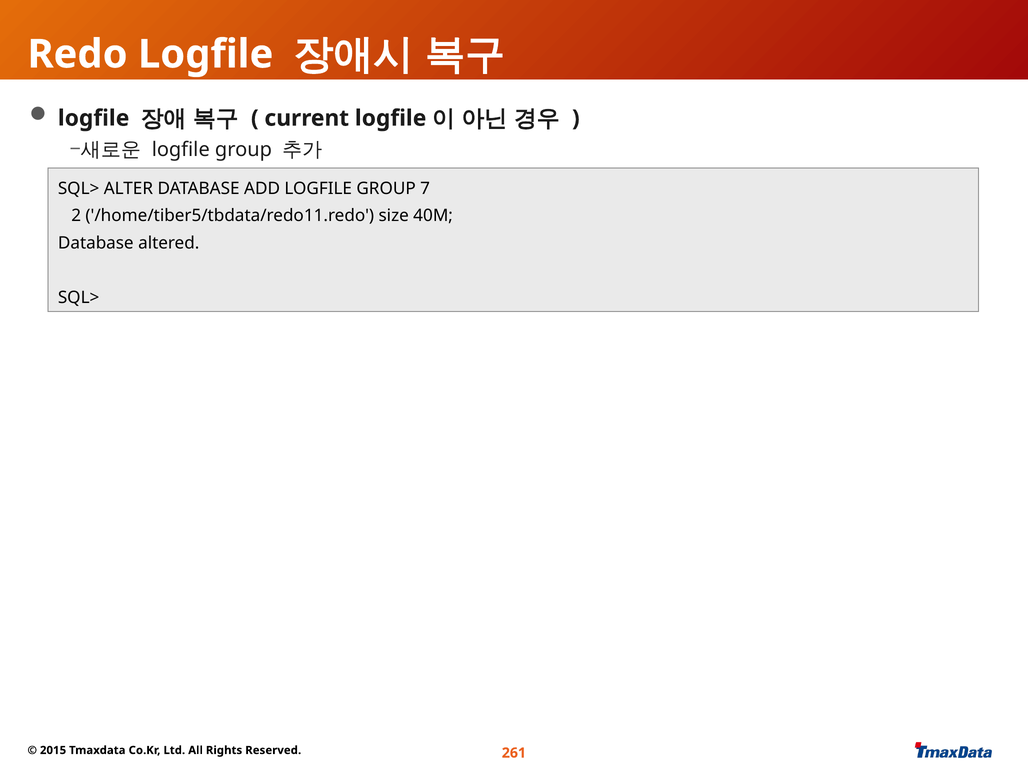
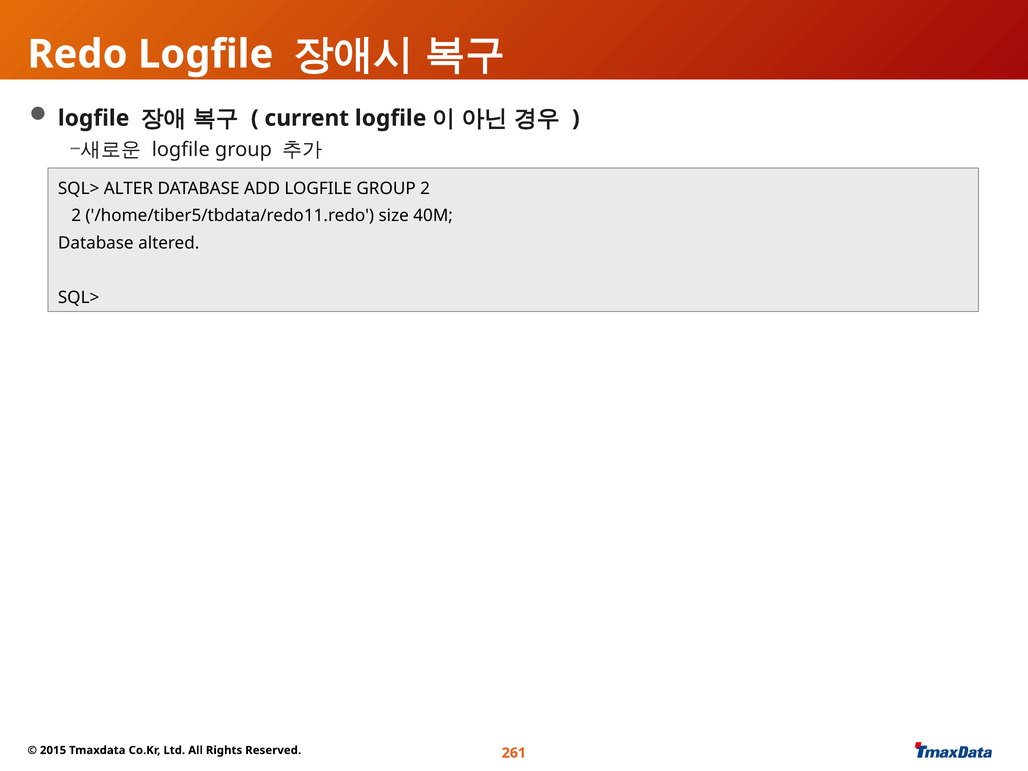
GROUP 7: 7 -> 2
